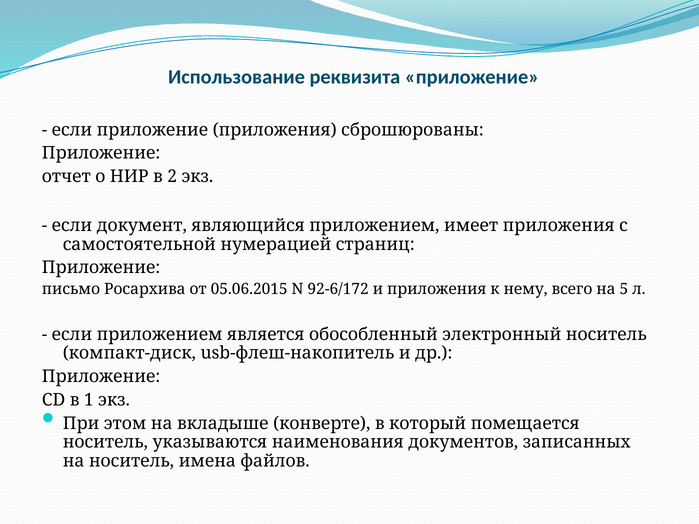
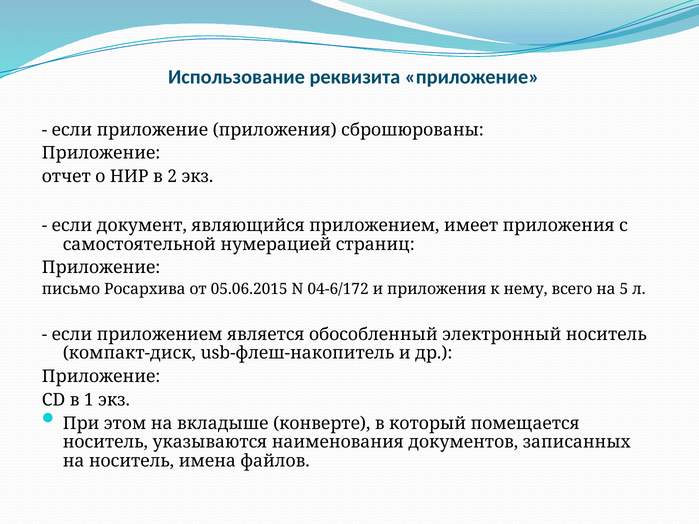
92-6/172: 92-6/172 -> 04-6/172
